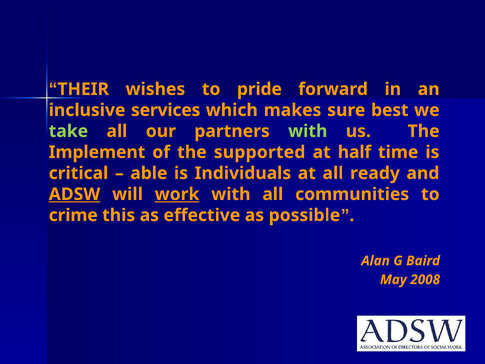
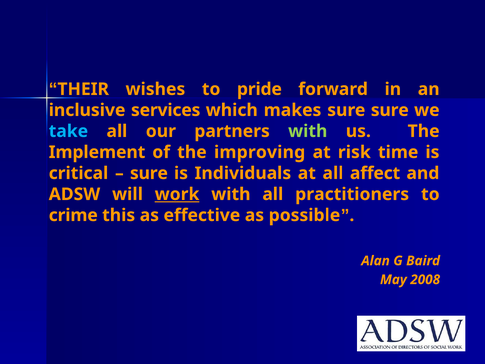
sure best: best -> sure
take colour: light green -> light blue
supported: supported -> improving
half: half -> risk
able at (149, 173): able -> sure
ready: ready -> affect
ADSW underline: present -> none
communities: communities -> practitioners
